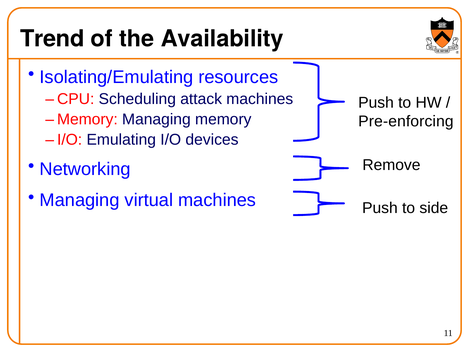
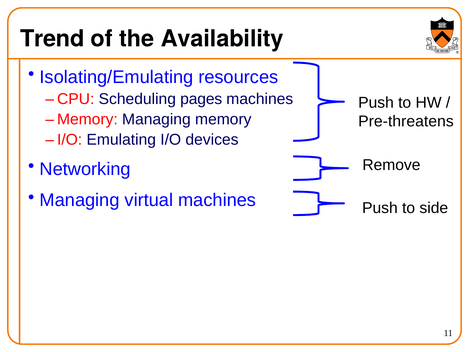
attack: attack -> pages
Pre-enforcing: Pre-enforcing -> Pre-threatens
